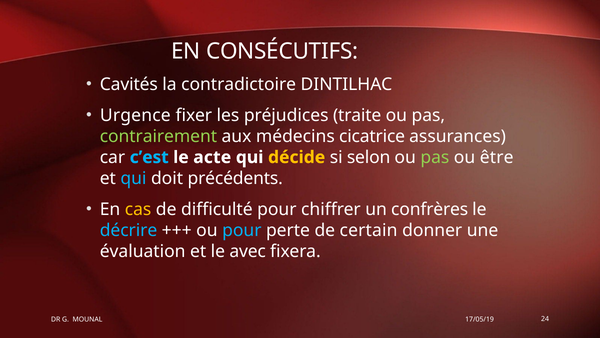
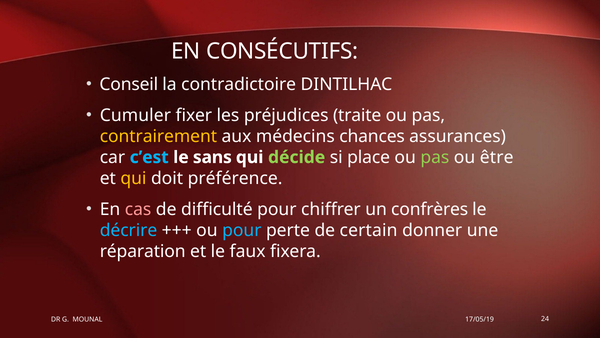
Cavités: Cavités -> Conseil
Urgence: Urgence -> Cumuler
contrairement colour: light green -> yellow
cicatrice: cicatrice -> chances
acte: acte -> sans
décide colour: yellow -> light green
selon: selon -> place
qui at (133, 178) colour: light blue -> yellow
précédents: précédents -> préférence
cas colour: yellow -> pink
évaluation: évaluation -> réparation
avec: avec -> faux
